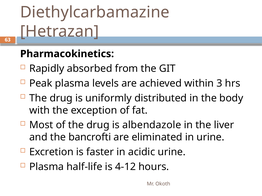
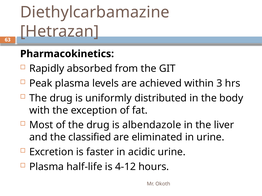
bancrofti: bancrofti -> classified
